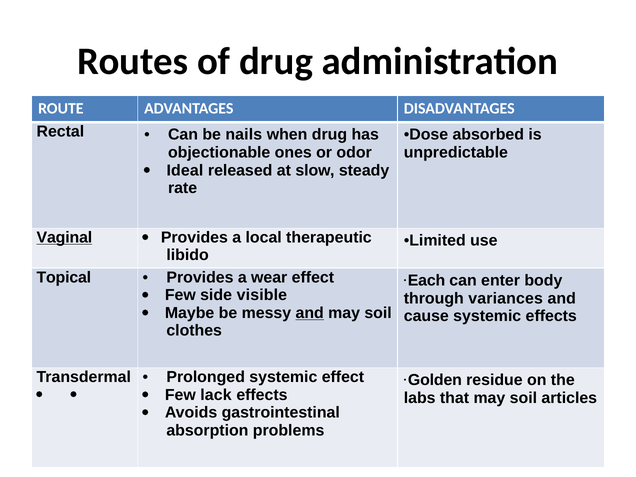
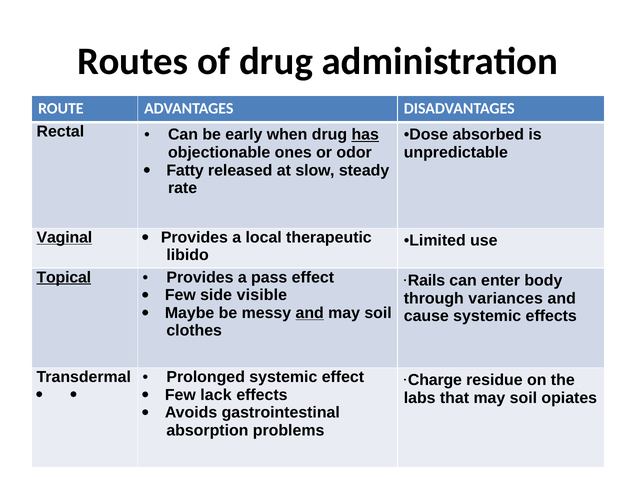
nails: nails -> early
has underline: none -> present
Ideal: Ideal -> Fatty
Topical underline: none -> present
wear: wear -> pass
Each: Each -> Rails
Golden: Golden -> Charge
articles: articles -> opiates
